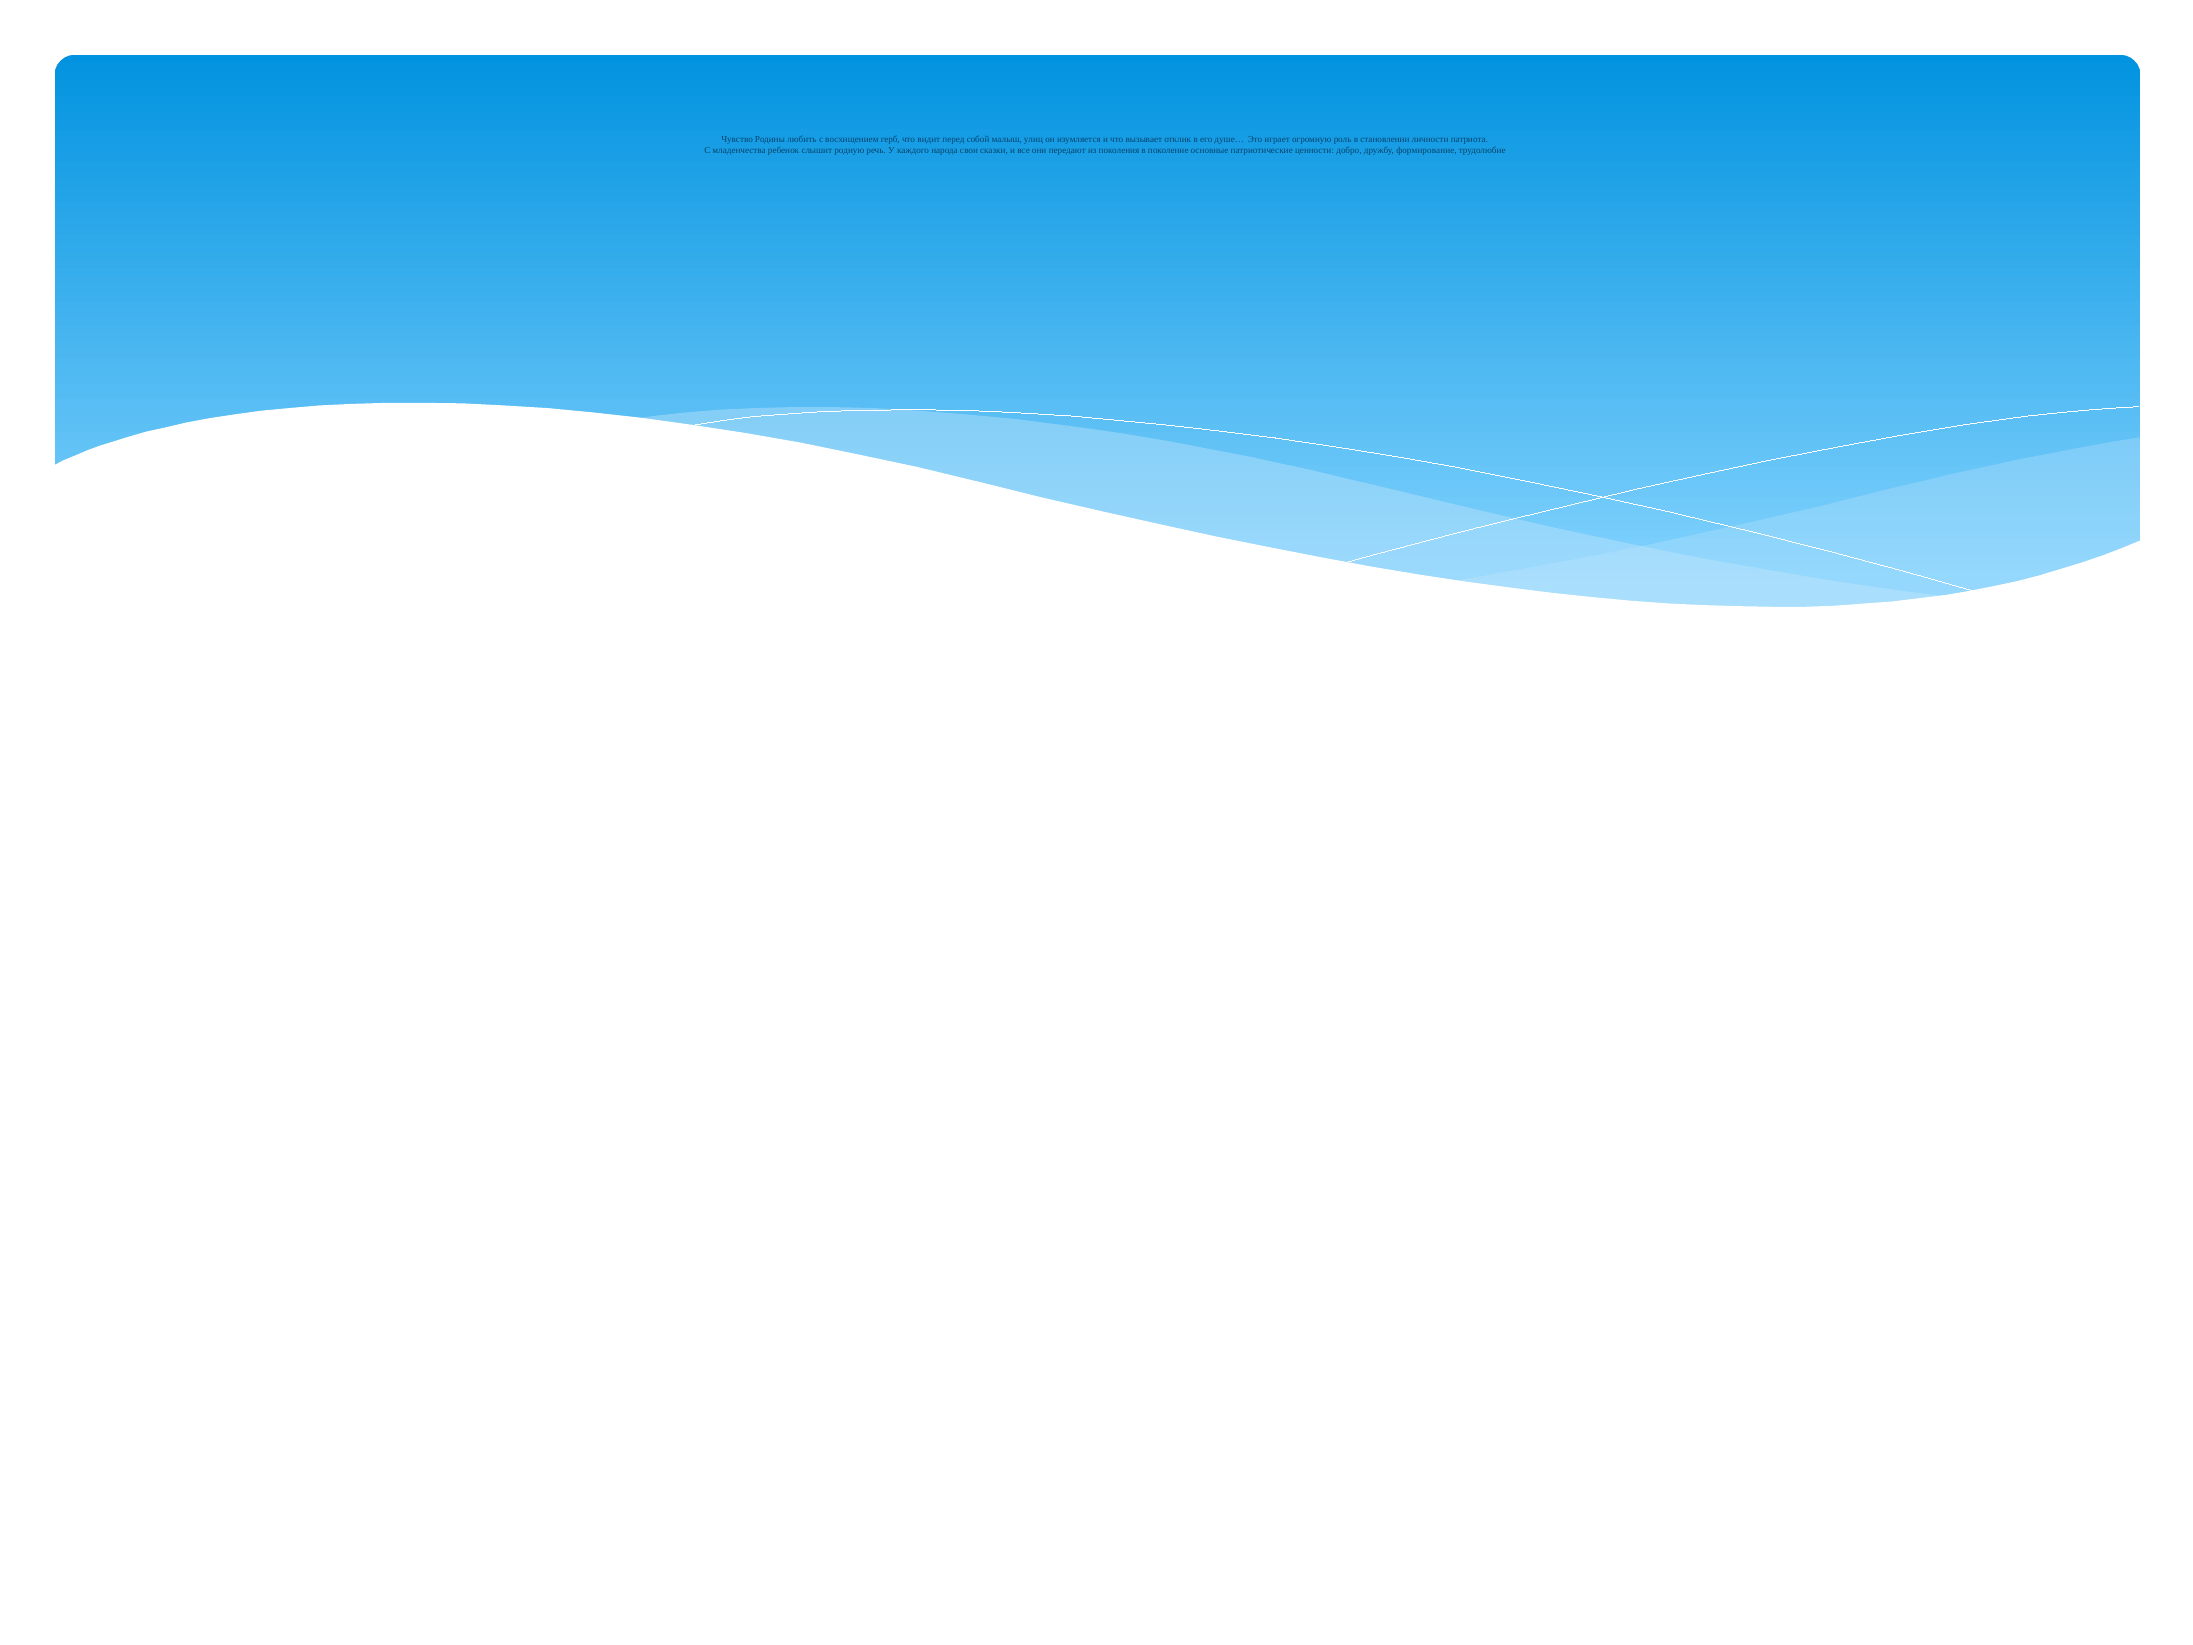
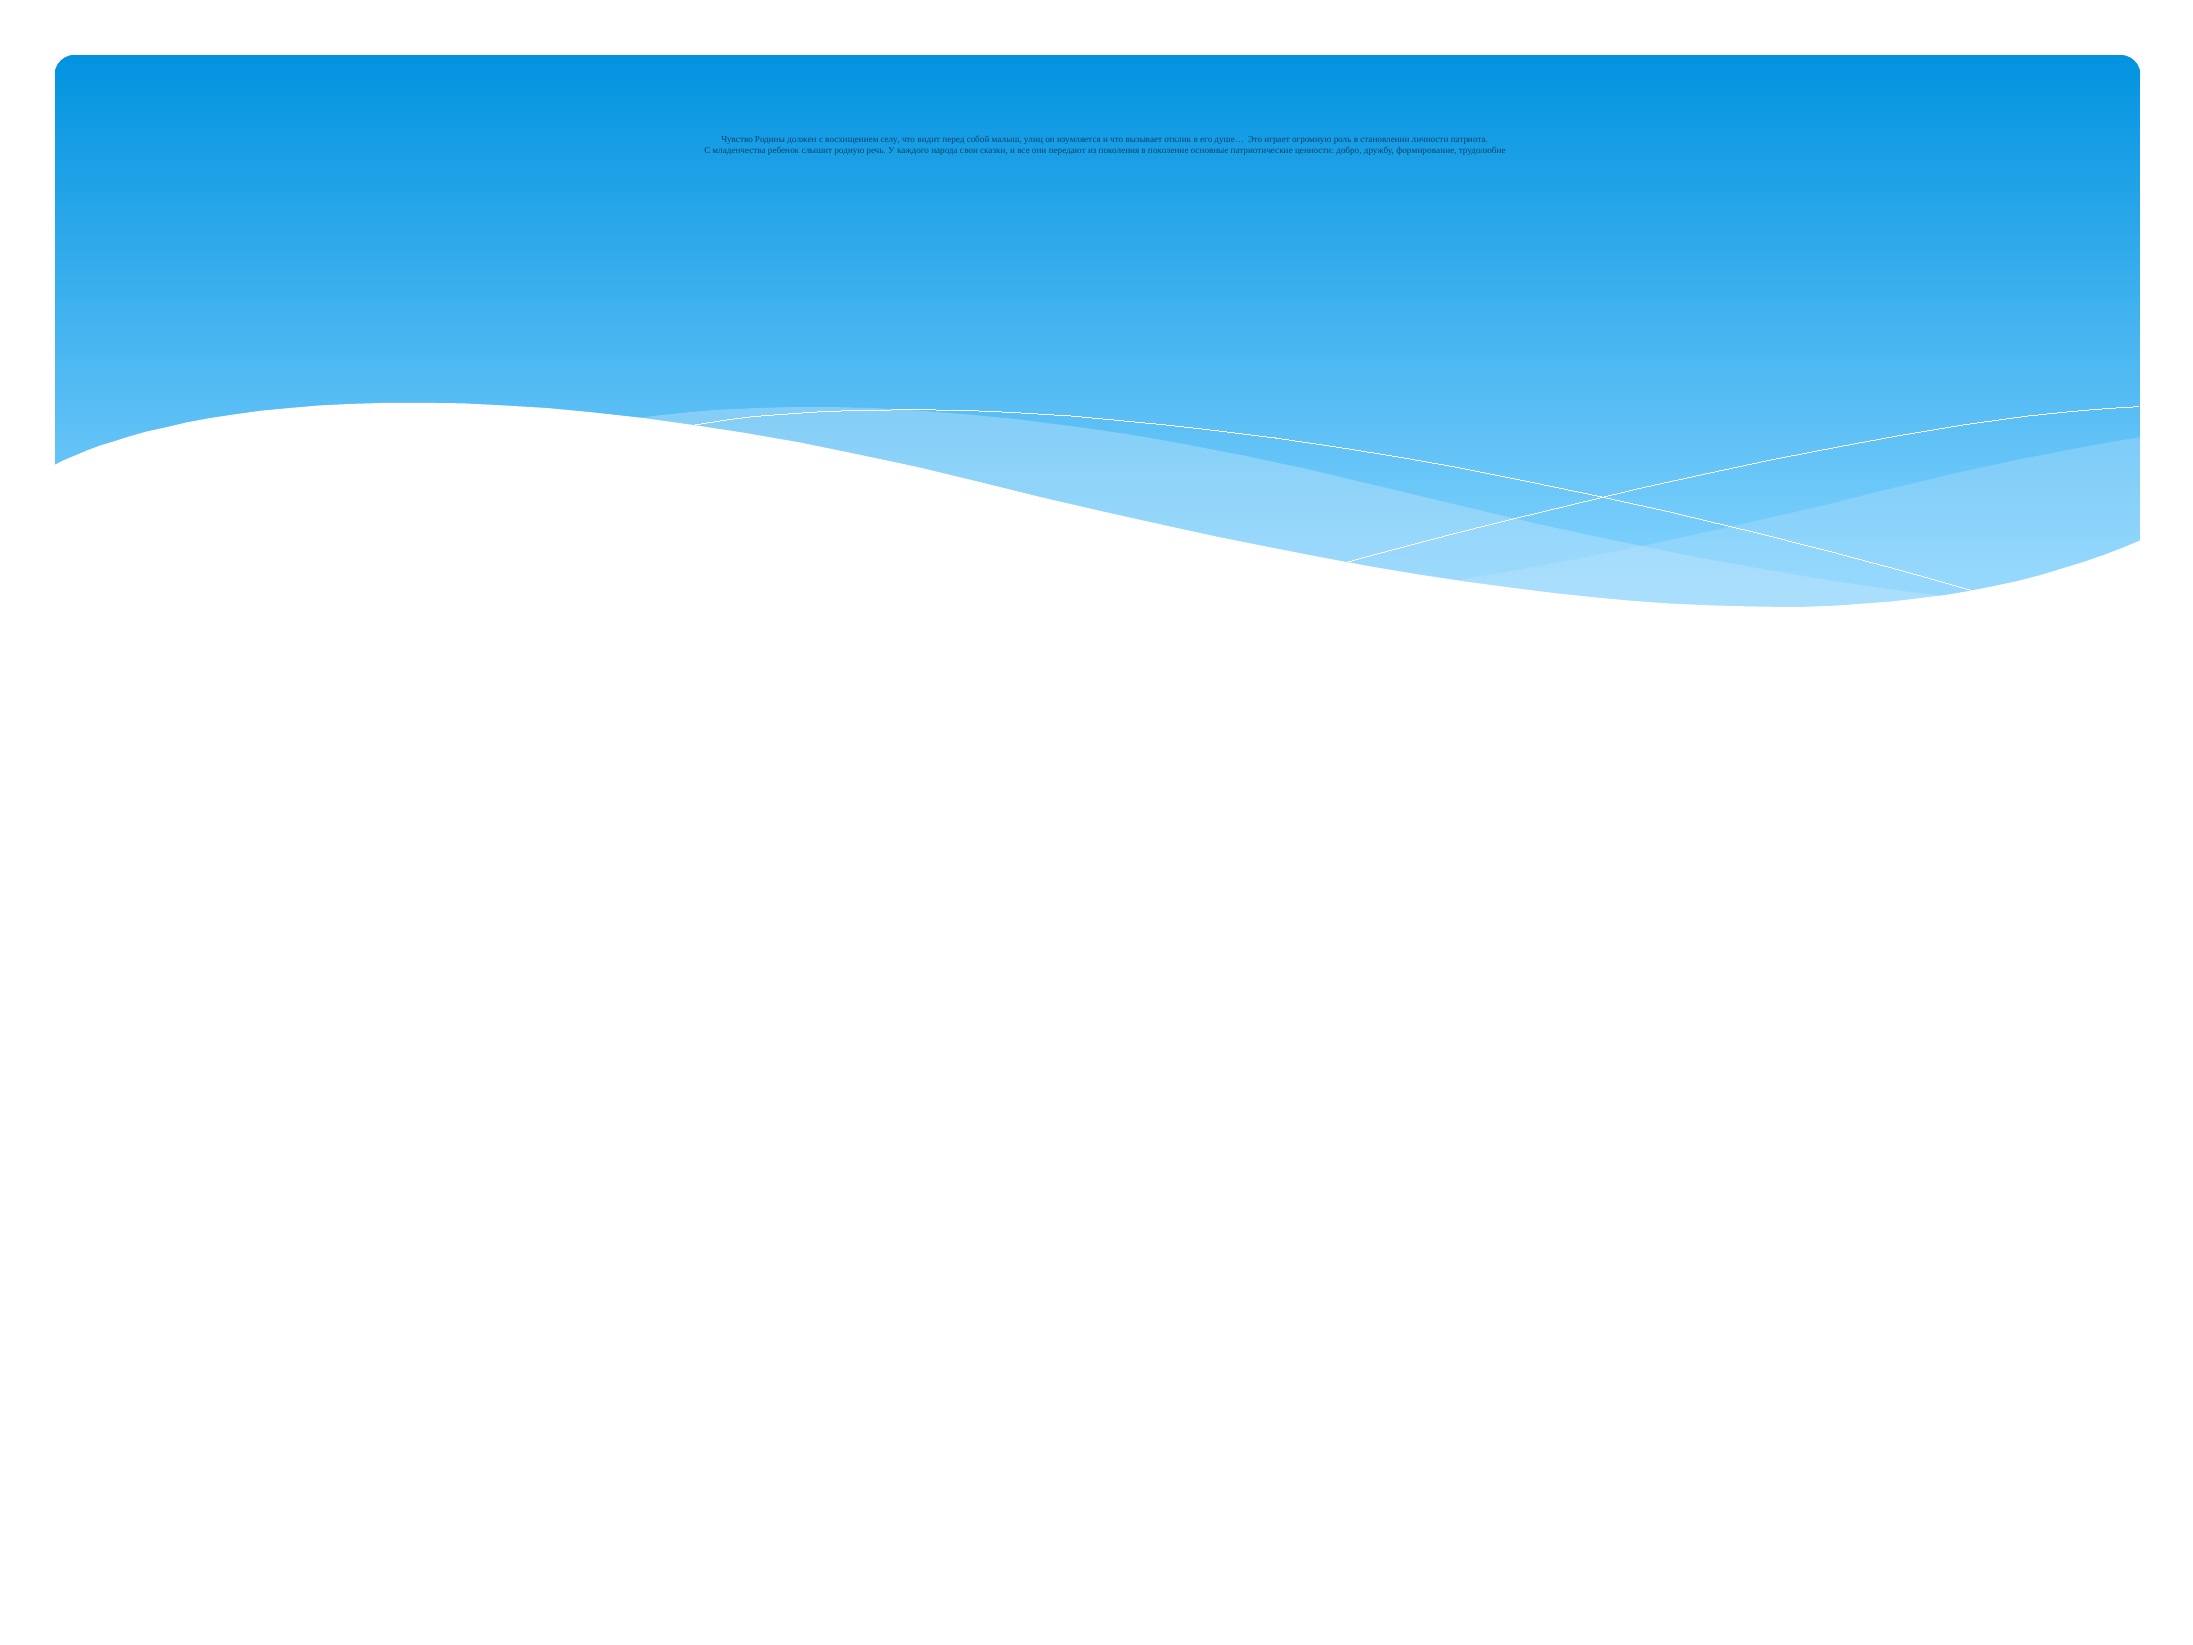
любить: любить -> должен
герб: герб -> селу
